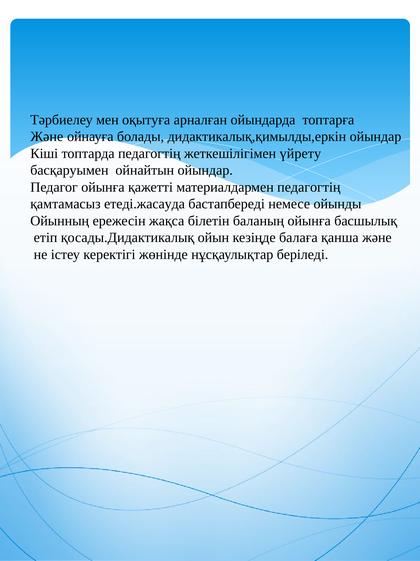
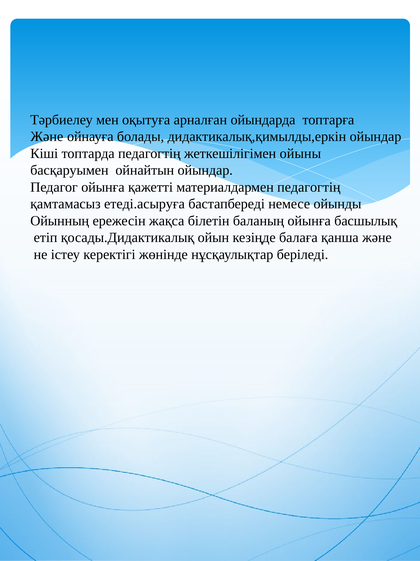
үйрету: үйрету -> ойыны
етеді.жасауда: етеді.жасауда -> етеді.асыруға
